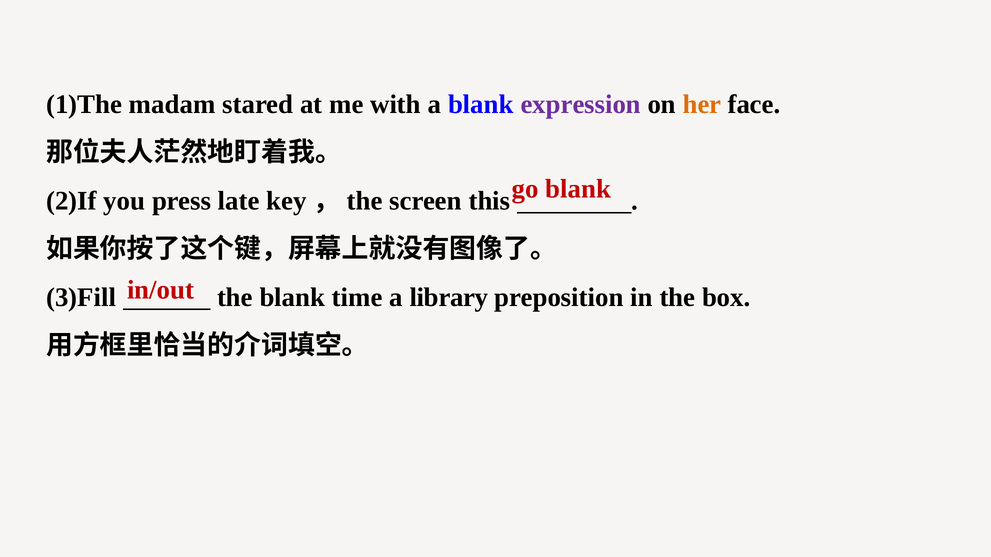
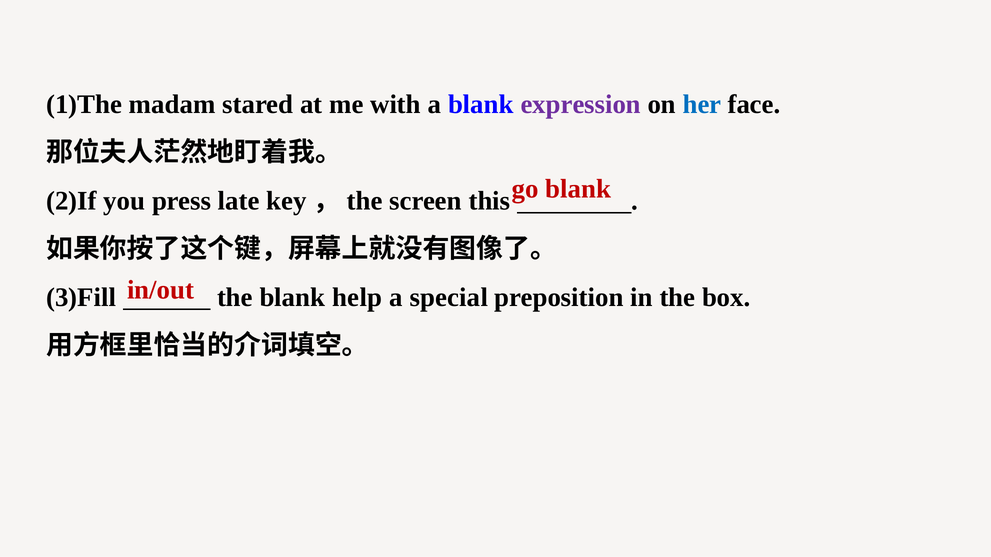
her colour: orange -> blue
time: time -> help
library: library -> special
